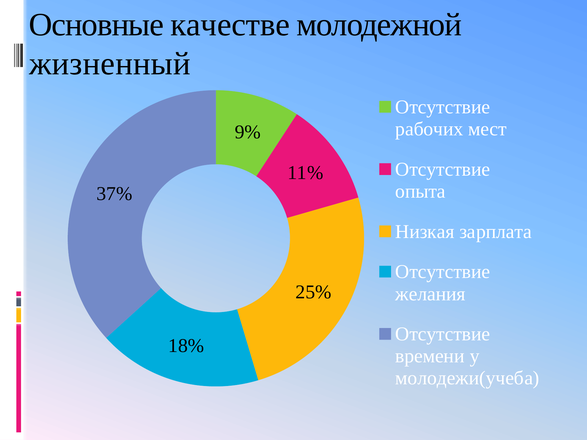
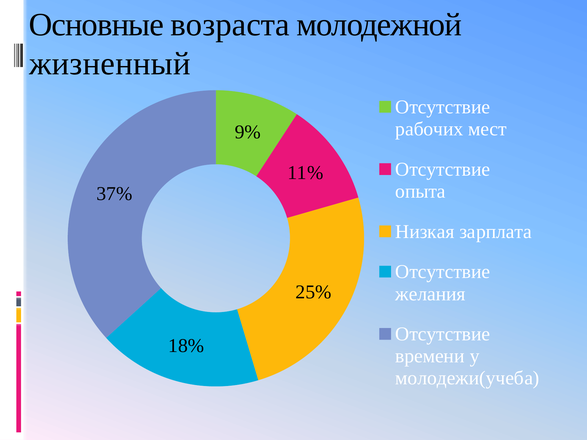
качестве: качестве -> возраста
